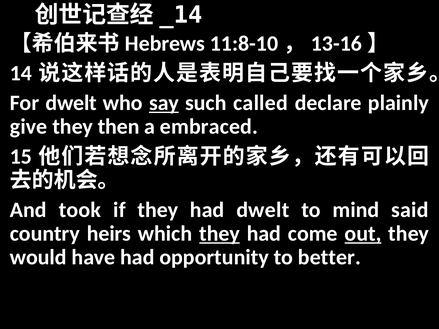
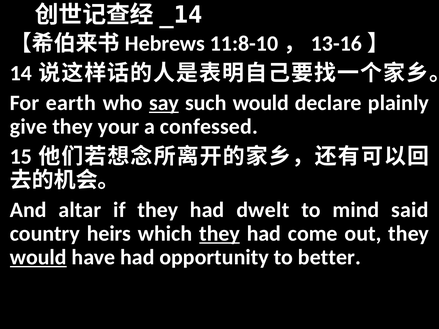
For dwelt: dwelt -> earth
such called: called -> would
then: then -> your
embraced: embraced -> confessed
took: took -> altar
out underline: present -> none
would at (38, 258) underline: none -> present
